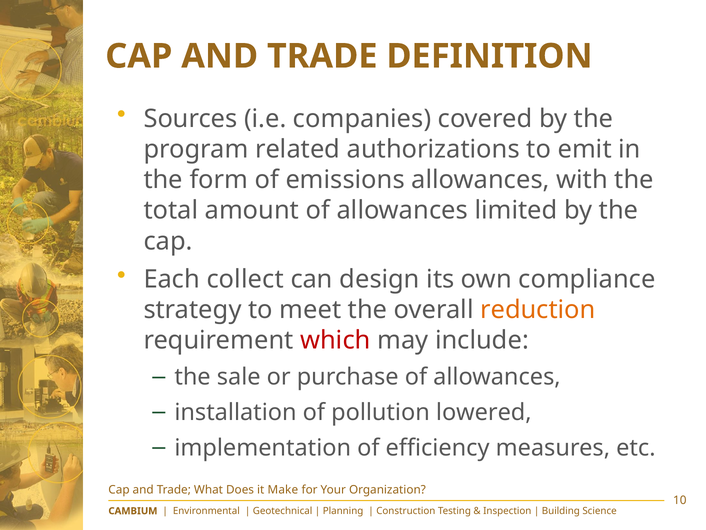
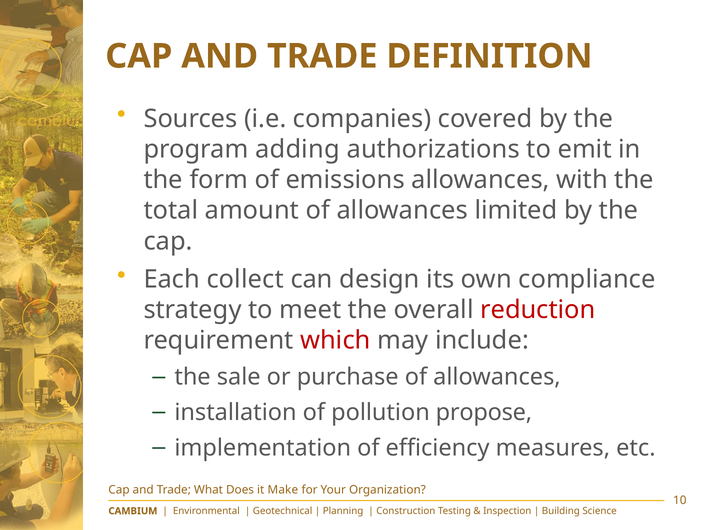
related: related -> adding
reduction colour: orange -> red
lowered: lowered -> propose
